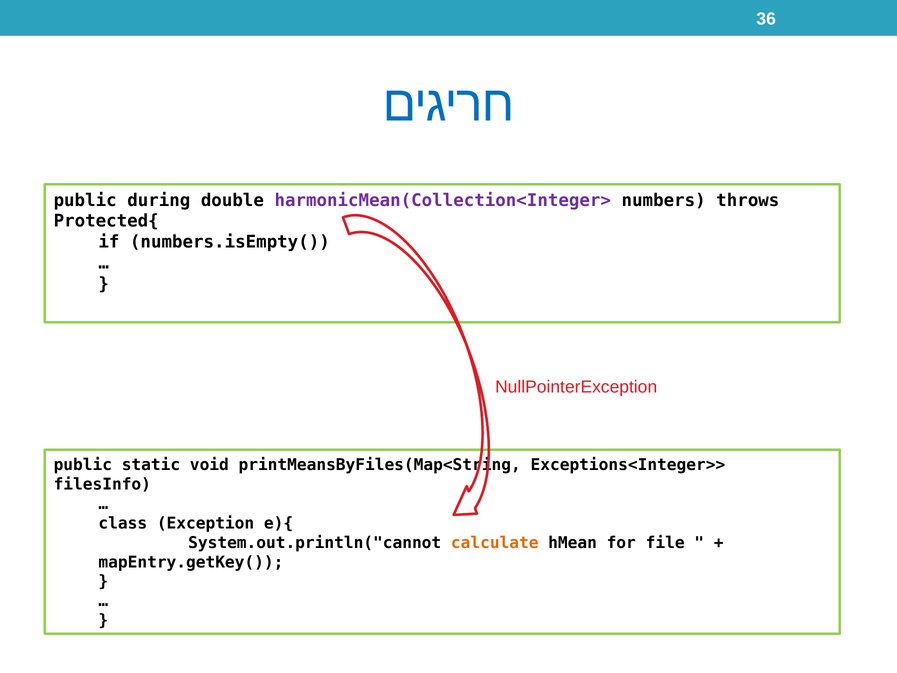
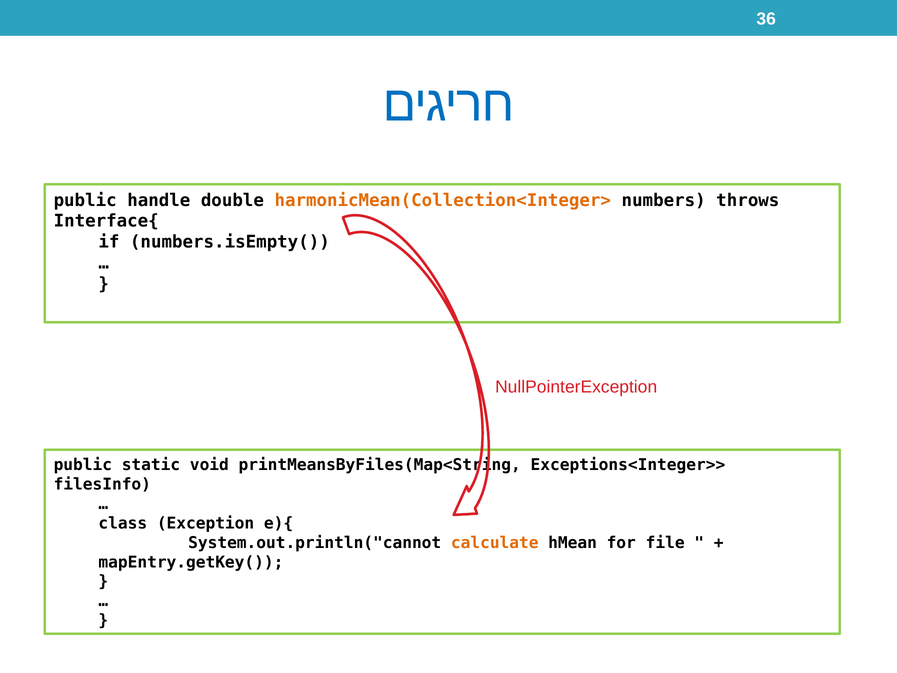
during: during -> handle
harmonicMean(Collection<Integer> colour: purple -> orange
Protected{: Protected{ -> Interface{
